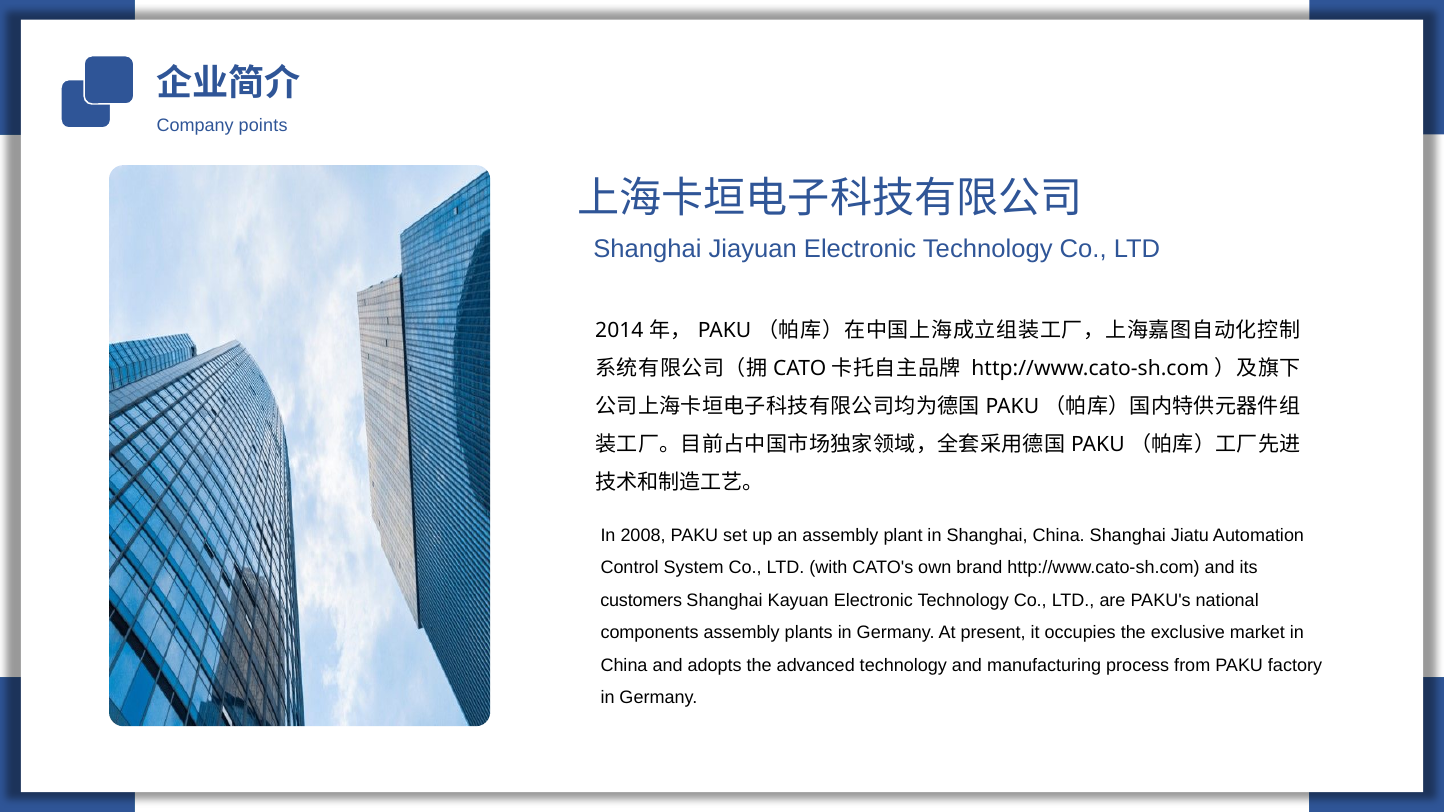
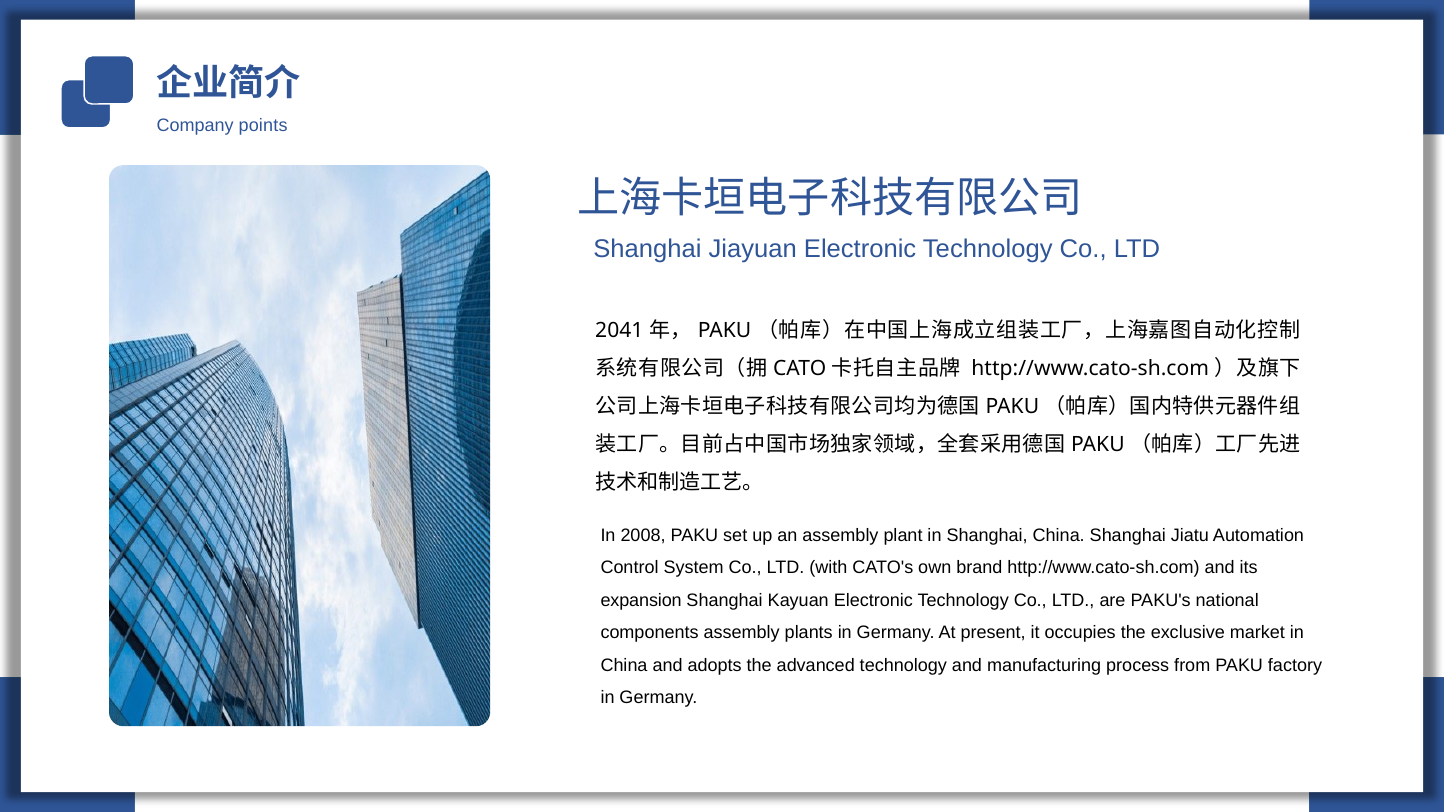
2014: 2014 -> 2041
customers: customers -> expansion
